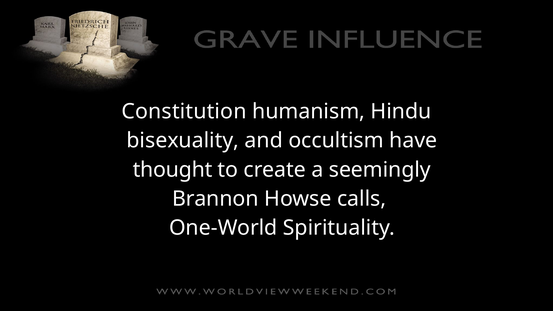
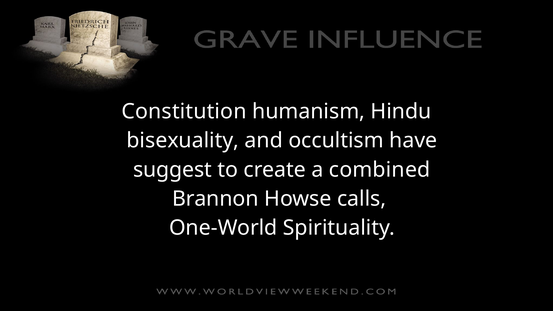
thought: thought -> suggest
seemingly: seemingly -> combined
